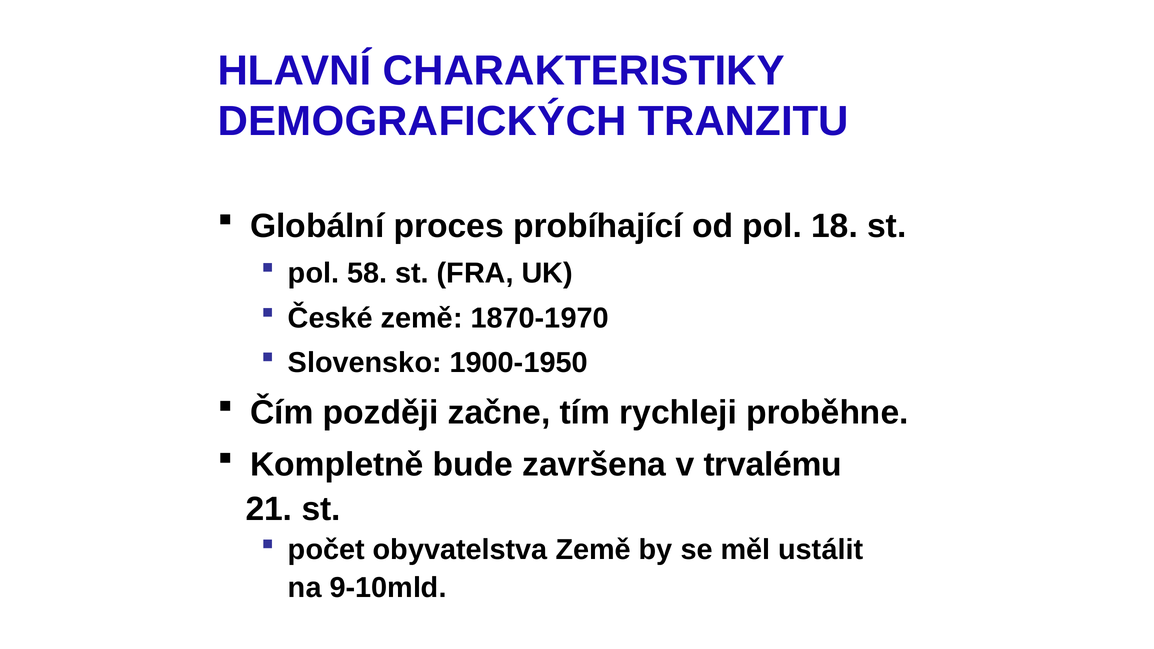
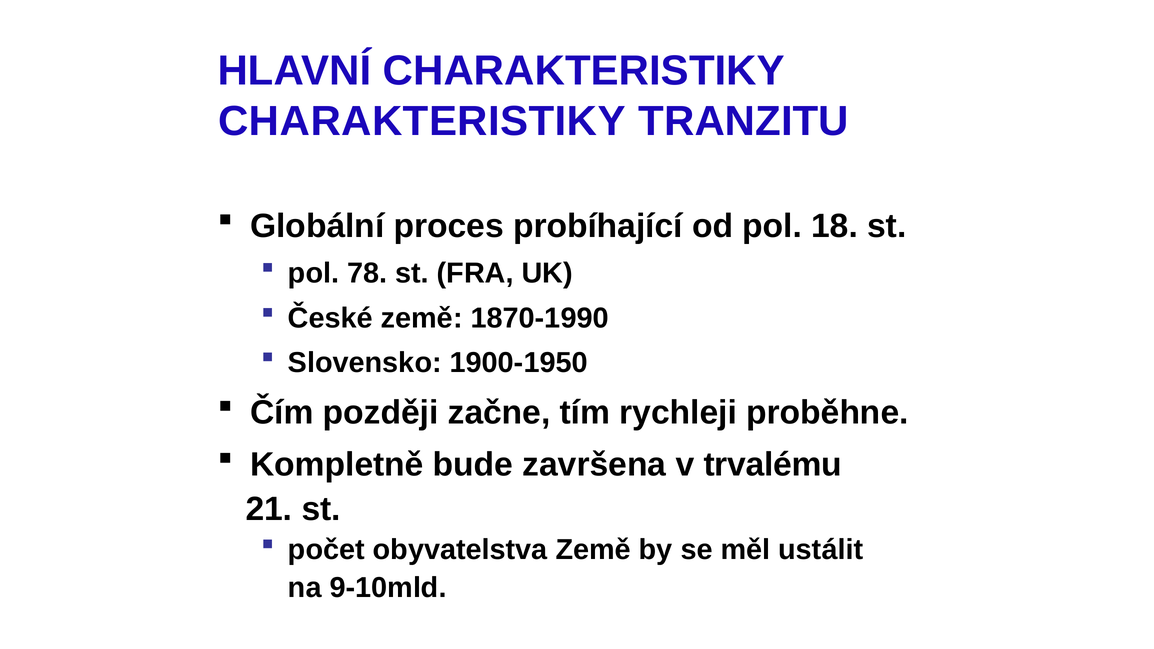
DEMOGRAFICKÝCH at (422, 121): DEMOGRAFICKÝCH -> CHARAKTERISTIKY
58: 58 -> 78
1870-1970: 1870-1970 -> 1870-1990
